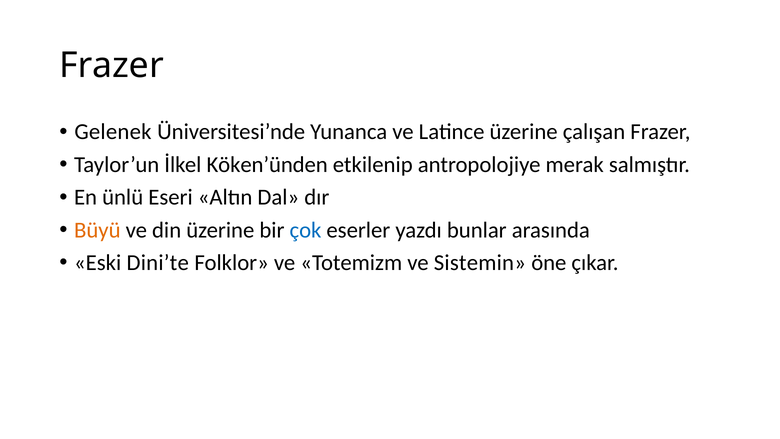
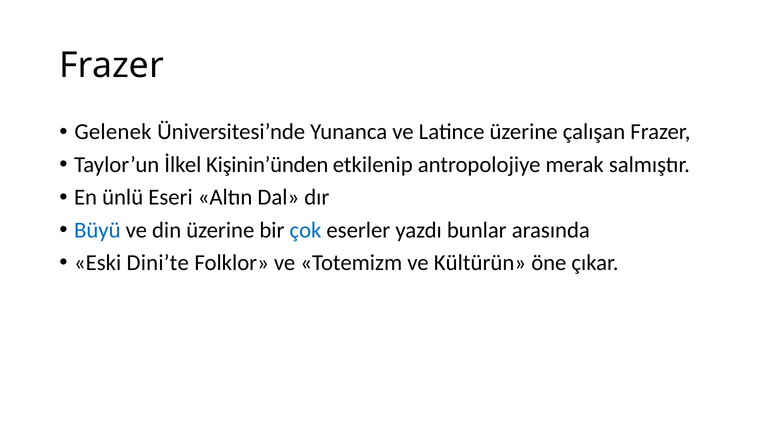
Köken’ünden: Köken’ünden -> Kişinin’ünden
Büyü colour: orange -> blue
Sistemin: Sistemin -> Kültürün
